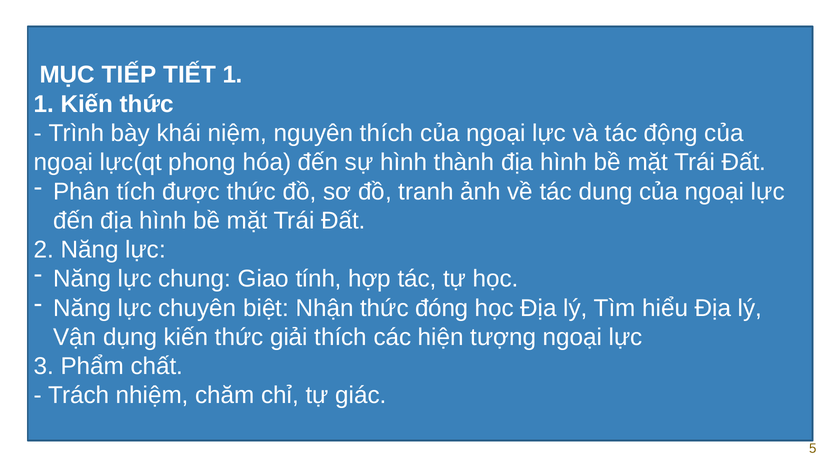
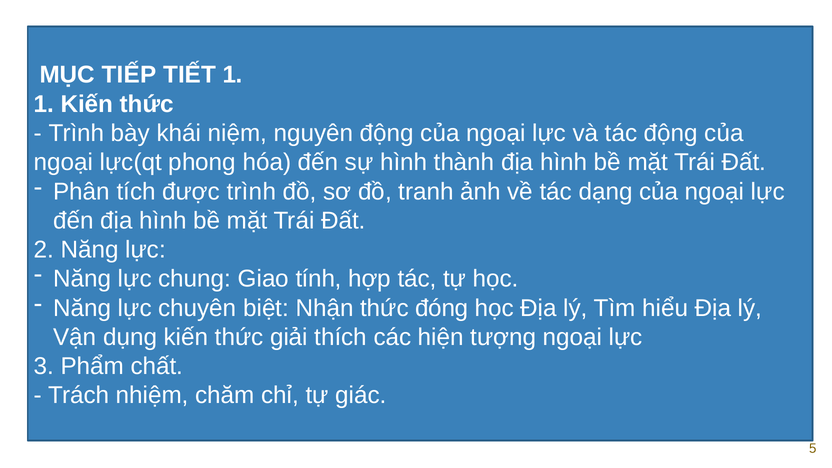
nguyên thích: thích -> động
được thức: thức -> trình
dung: dung -> dạng
